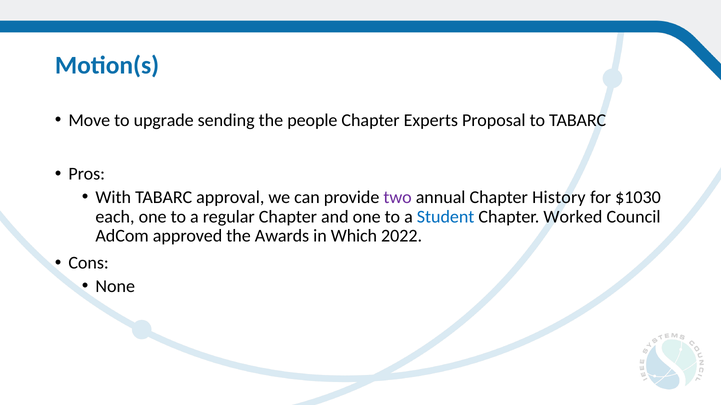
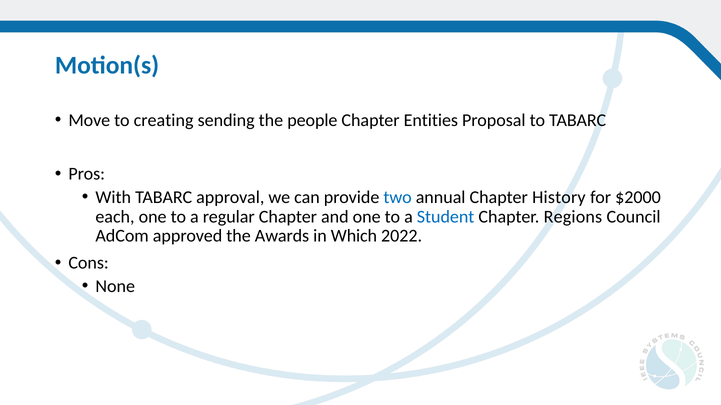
upgrade: upgrade -> creating
Experts: Experts -> Entities
two colour: purple -> blue
$1030: $1030 -> $2000
Worked: Worked -> Regions
